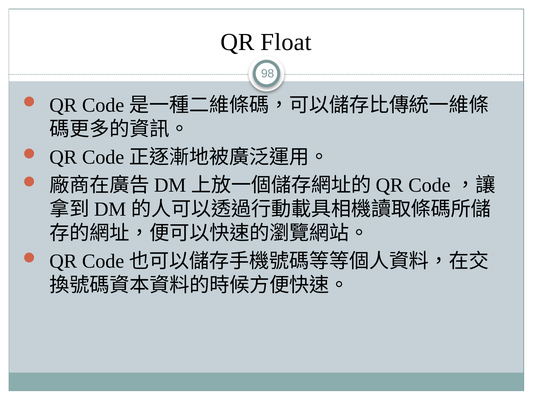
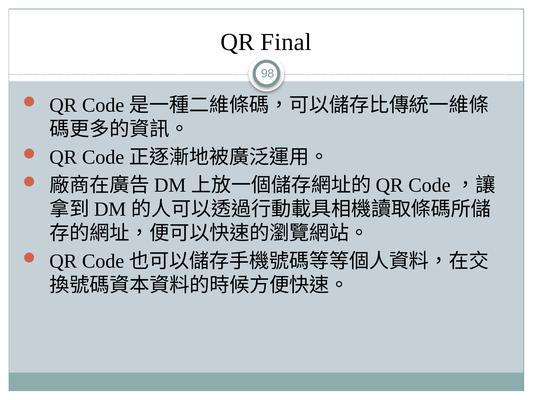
Float: Float -> Final
